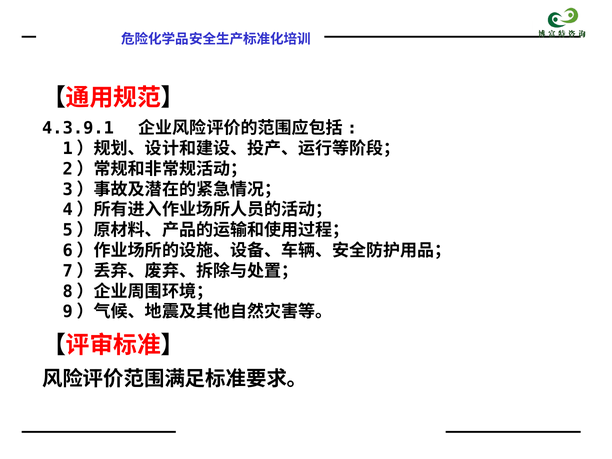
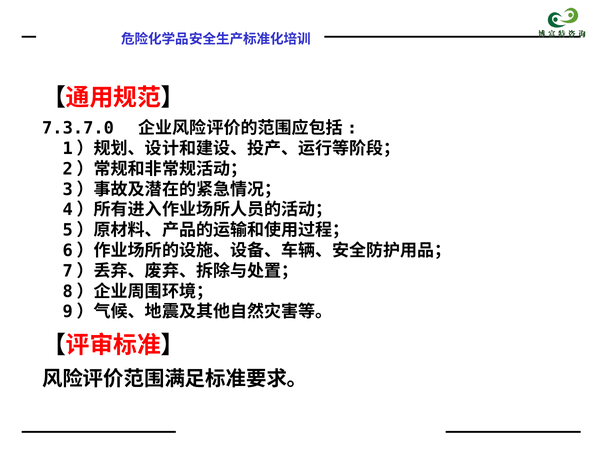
4.3.9.1: 4.3.9.1 -> 7.3.7.0
